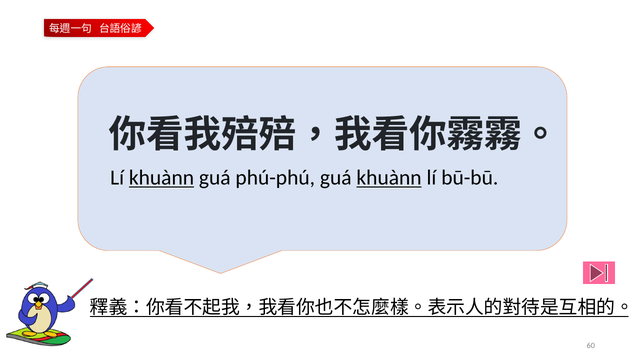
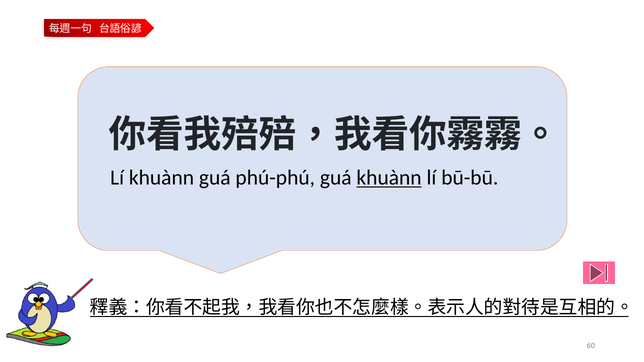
khuànn at (161, 178) underline: present -> none
